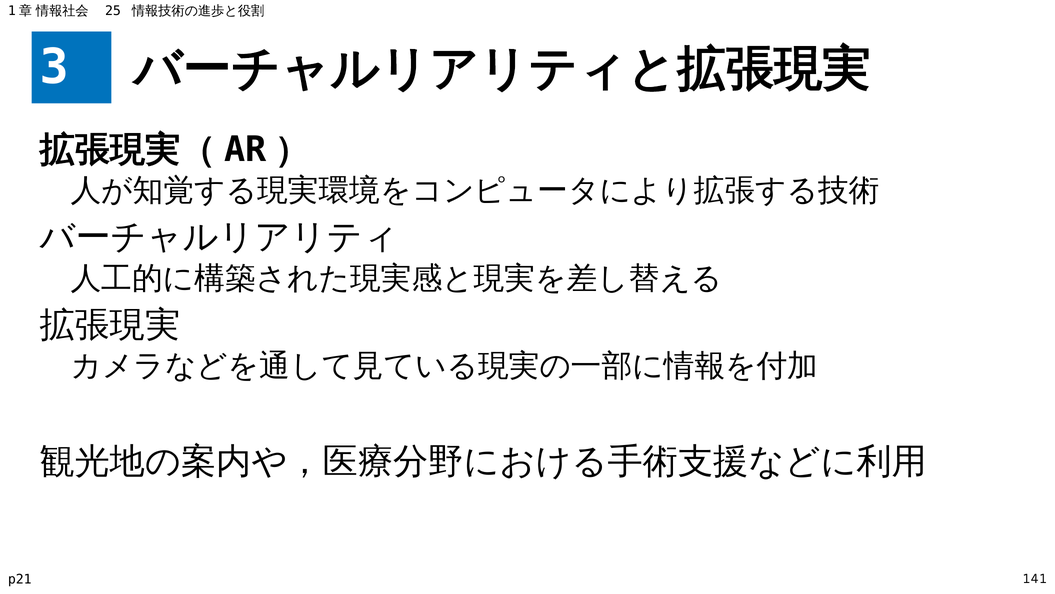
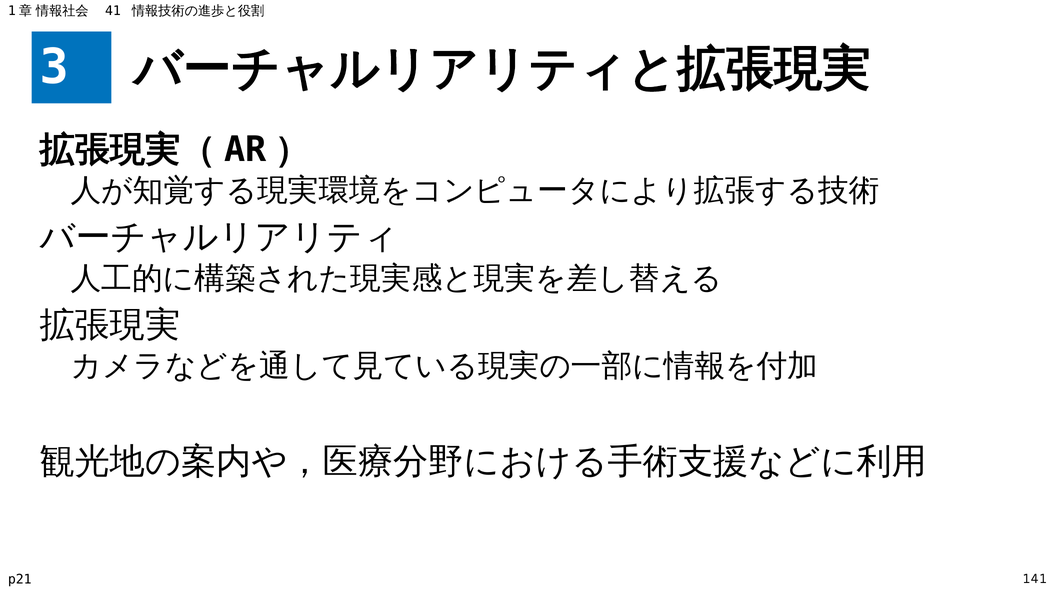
25: 25 -> 41
